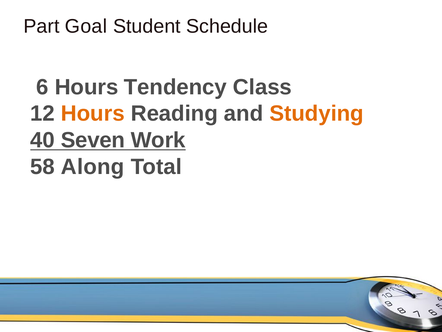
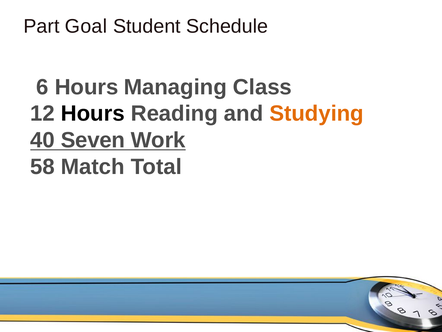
Tendency: Tendency -> Managing
Hours at (93, 113) colour: orange -> black
Along: Along -> Match
